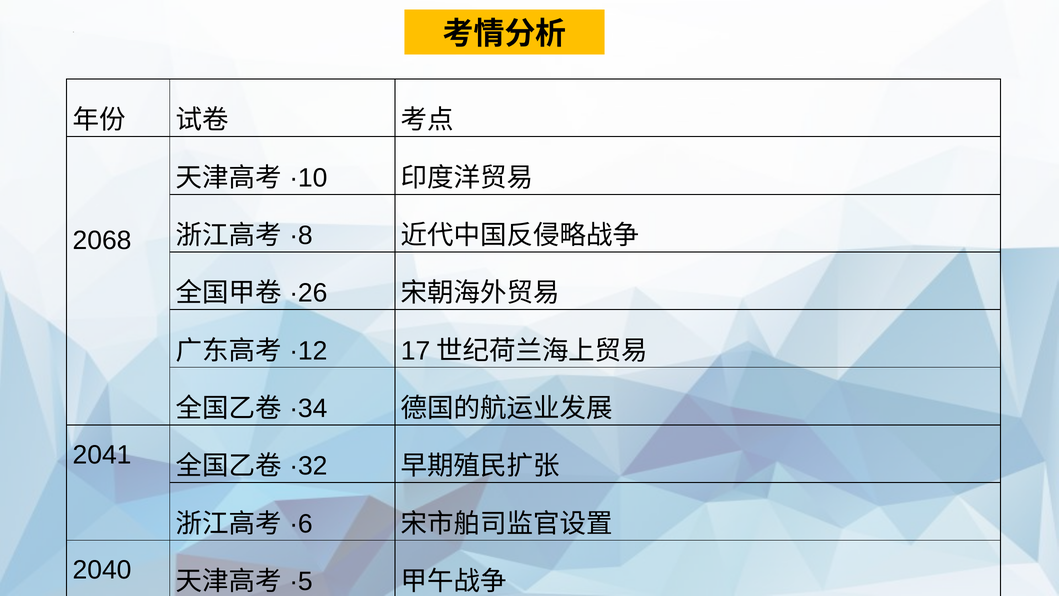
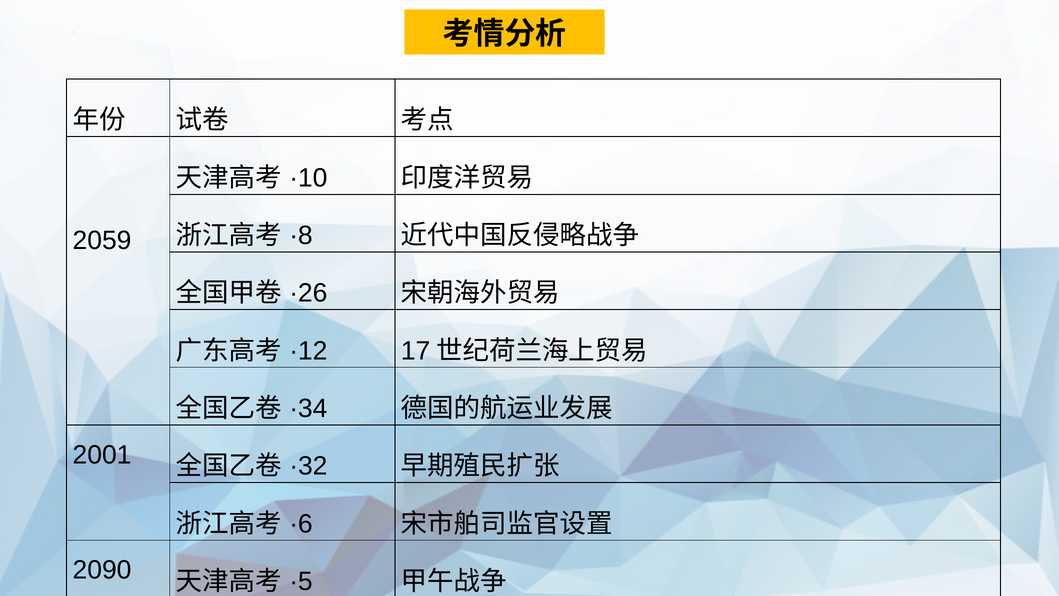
2068: 2068 -> 2059
2041: 2041 -> 2001
2040: 2040 -> 2090
